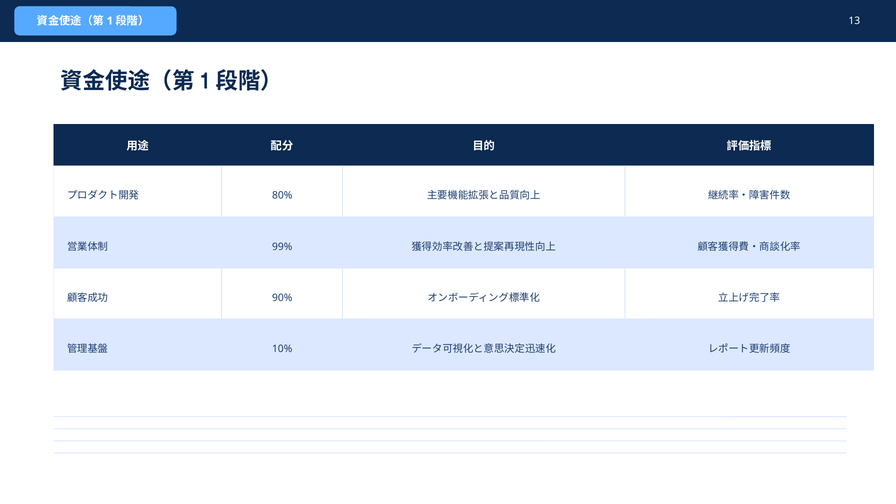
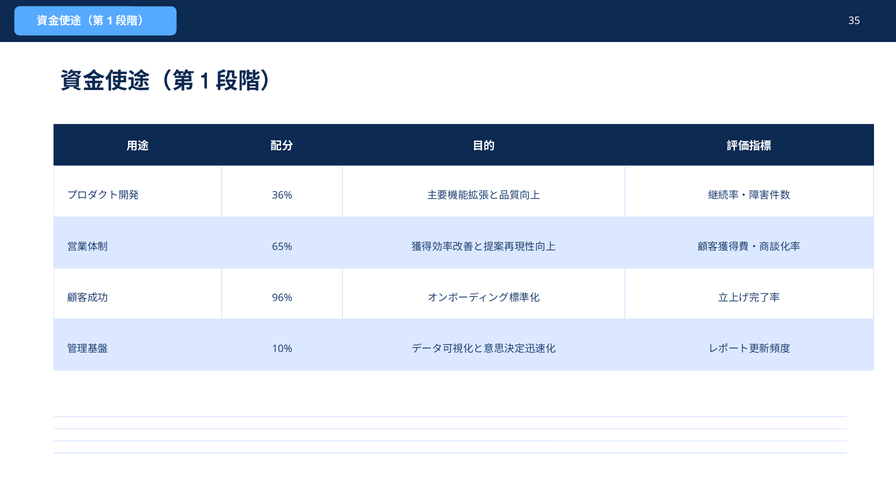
13: 13 -> 35
80%: 80% -> 36%
99%: 99% -> 65%
90%: 90% -> 96%
